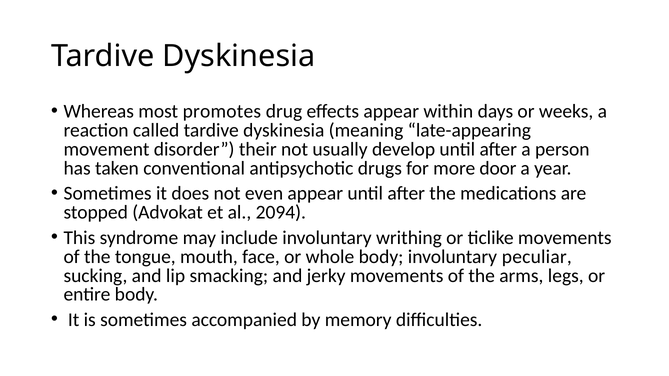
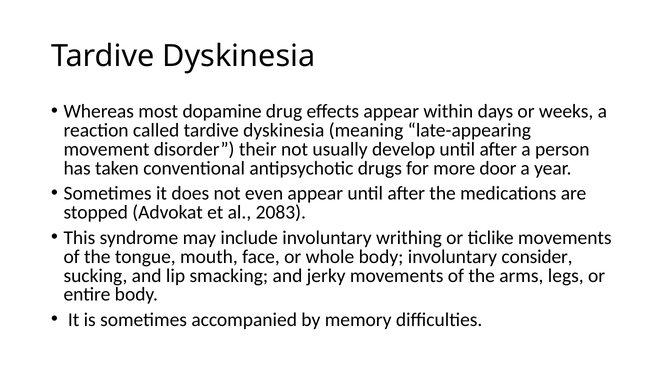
promotes: promotes -> dopamine
2094: 2094 -> 2083
peculiar: peculiar -> consider
